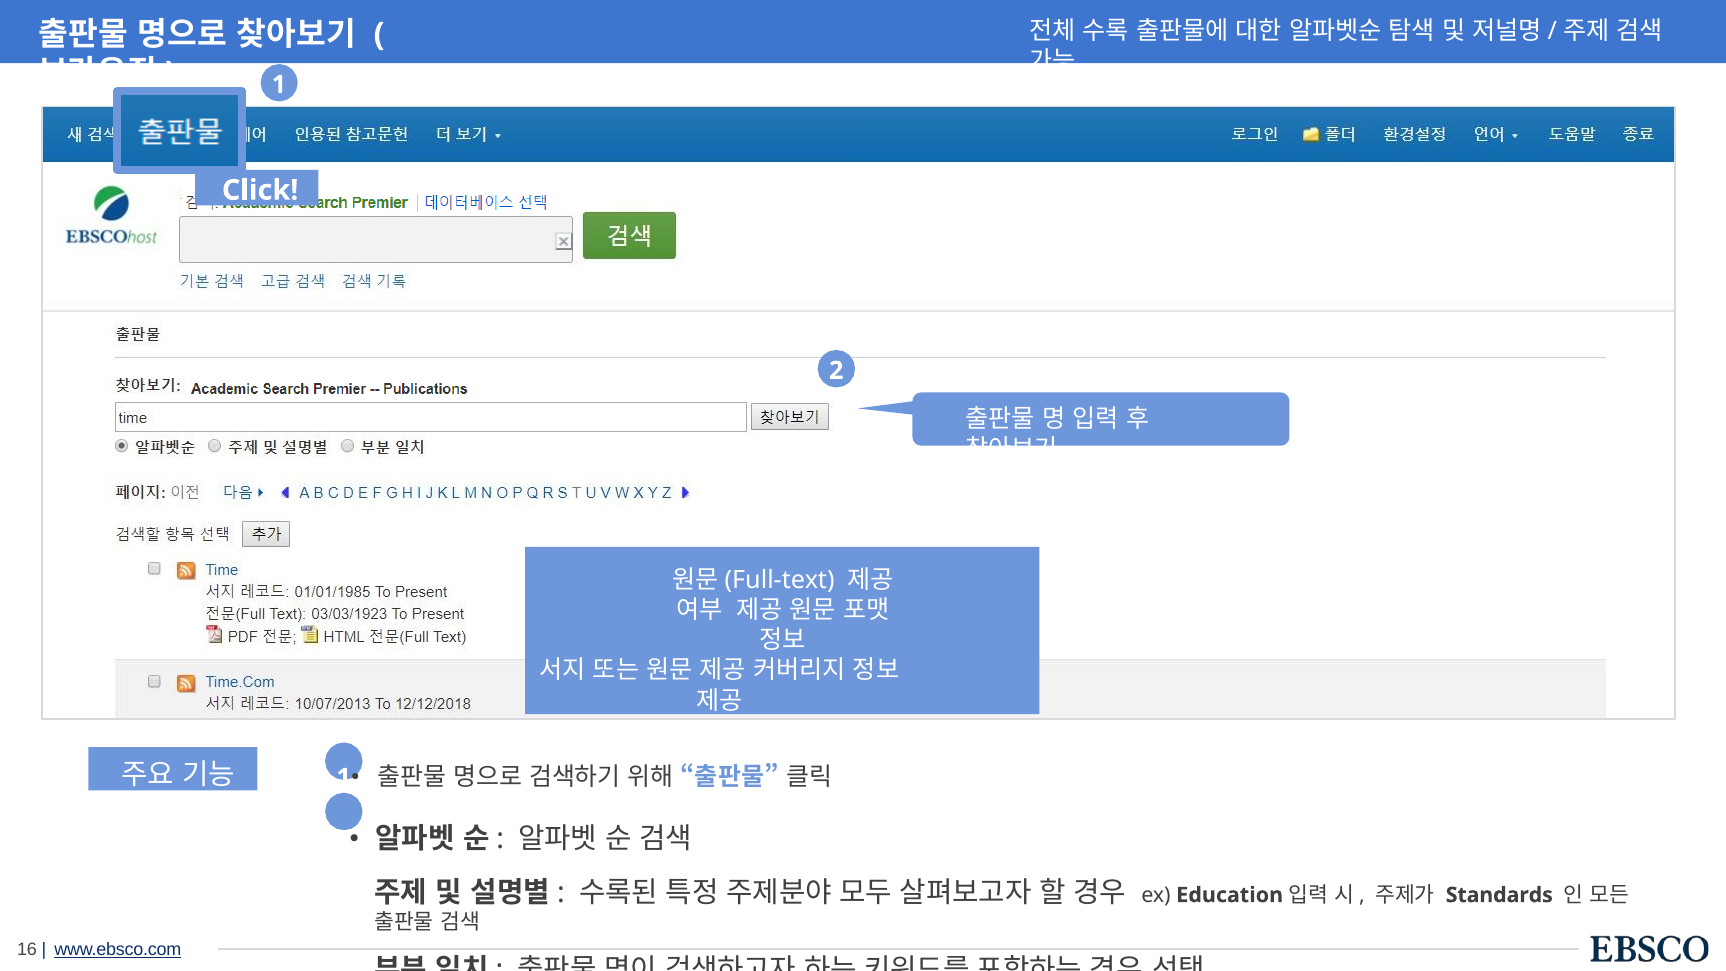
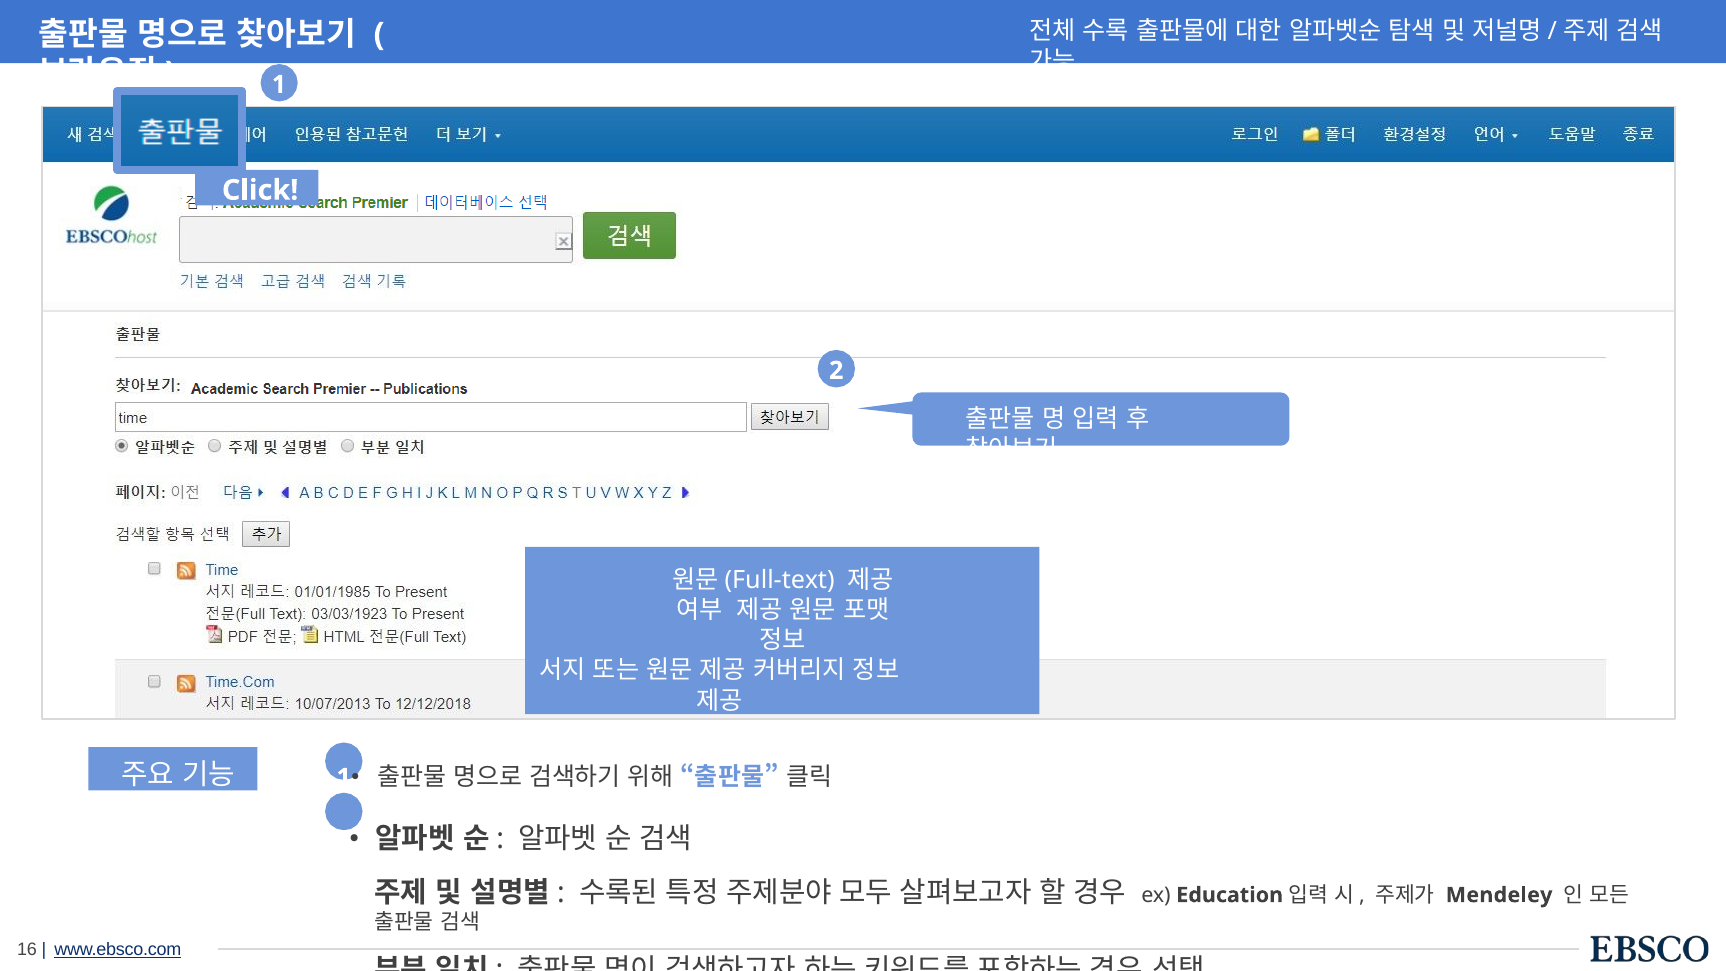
Standards: Standards -> Mendeley
